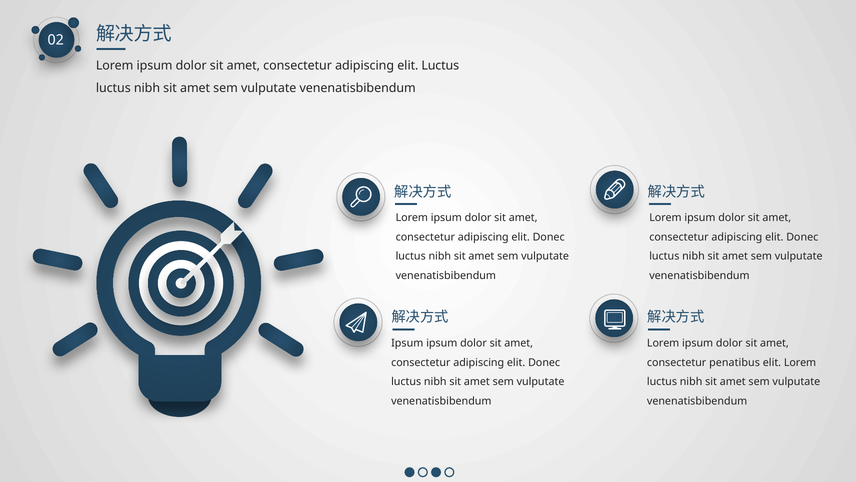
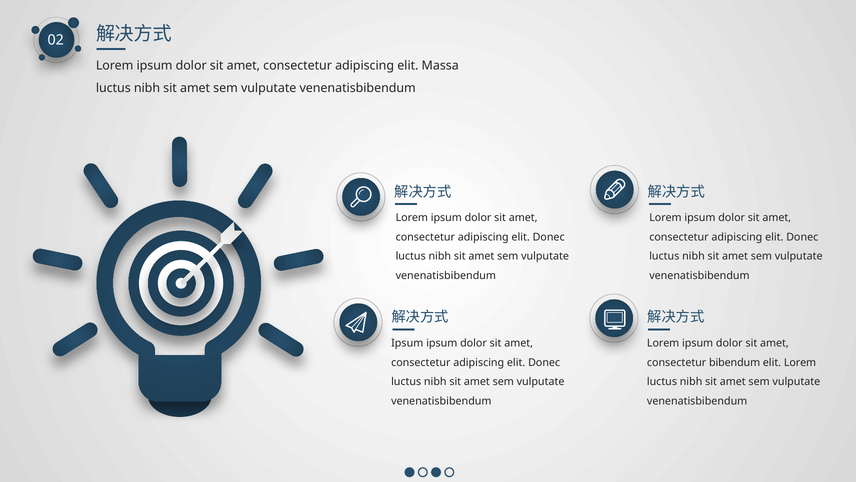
elit Luctus: Luctus -> Massa
penatibus: penatibus -> bibendum
